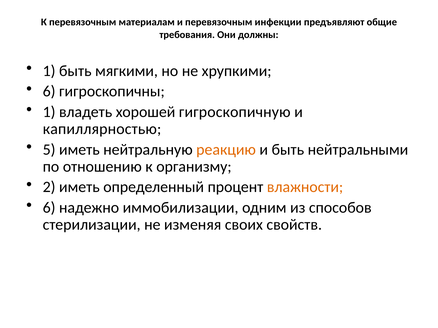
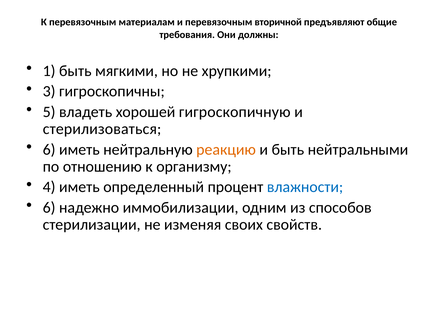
инфекции: инфекции -> вторичной
6 at (49, 92): 6 -> 3
1 at (49, 112): 1 -> 5
капиллярностью: капиллярностью -> стерилизоваться
5 at (49, 150): 5 -> 6
2: 2 -> 4
влажности colour: orange -> blue
